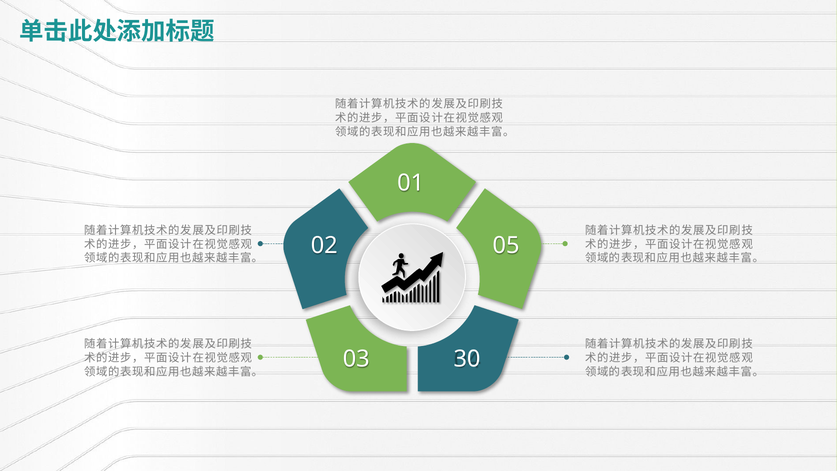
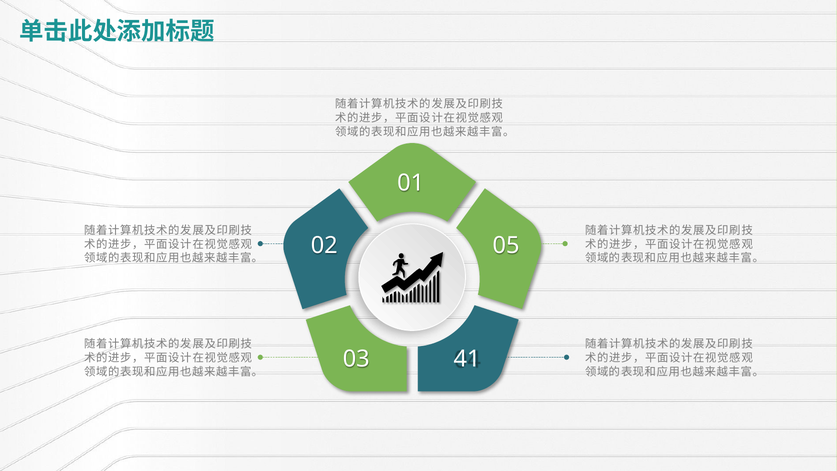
30: 30 -> 41
